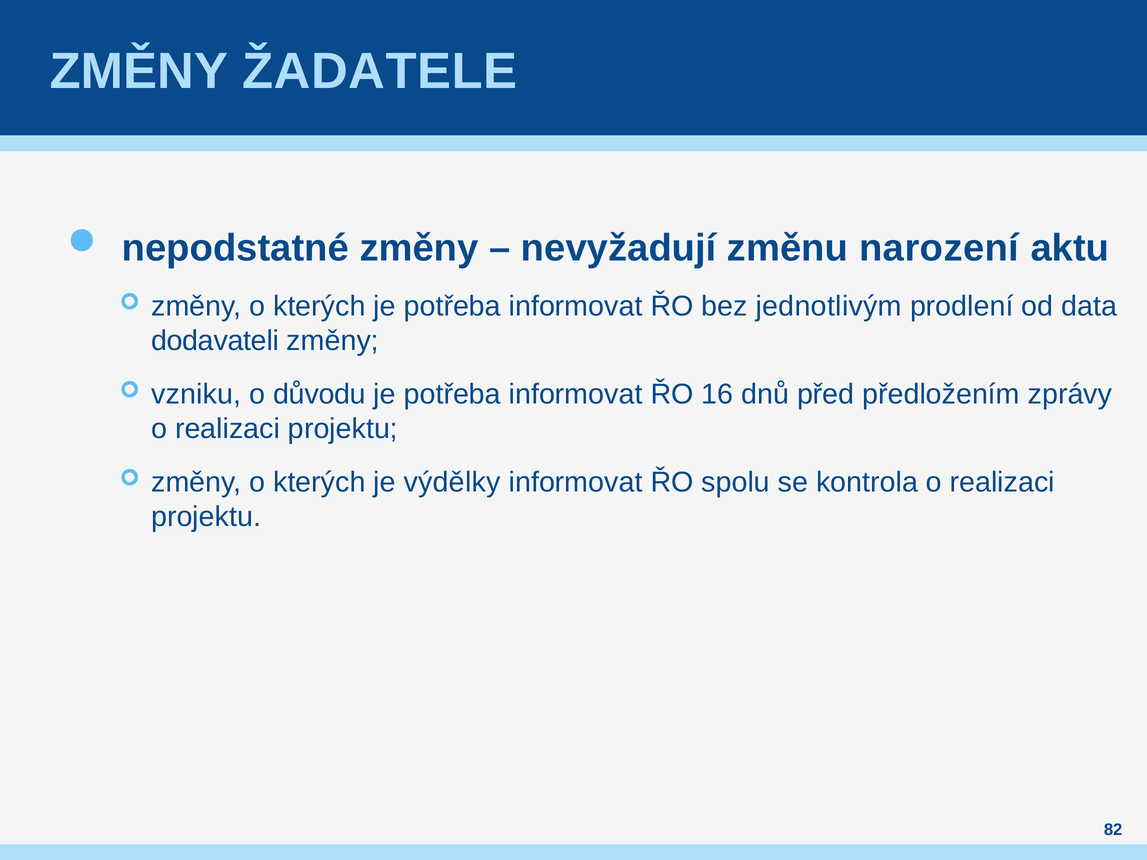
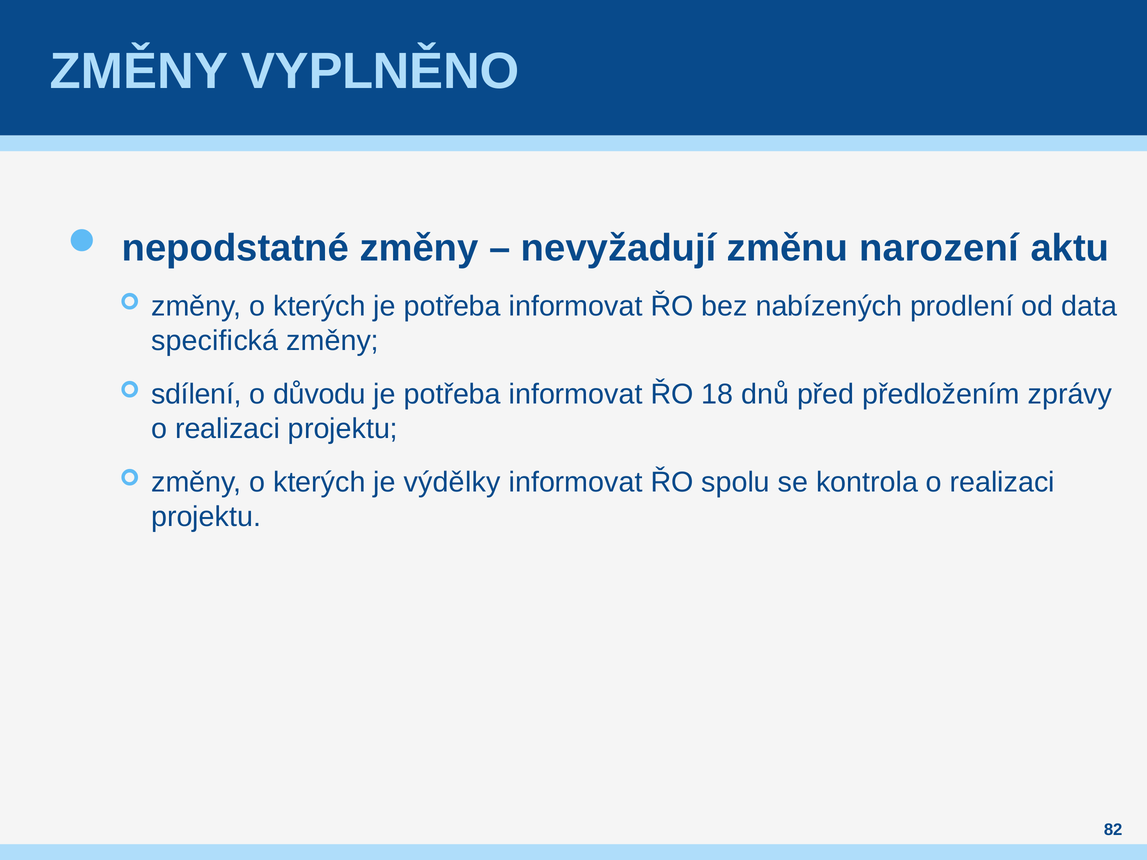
ŽADATELE: ŽADATELE -> VYPLNĚNO
jednotlivým: jednotlivým -> nabízených
dodavateli: dodavateli -> specifická
vzniku: vzniku -> sdílení
16: 16 -> 18
